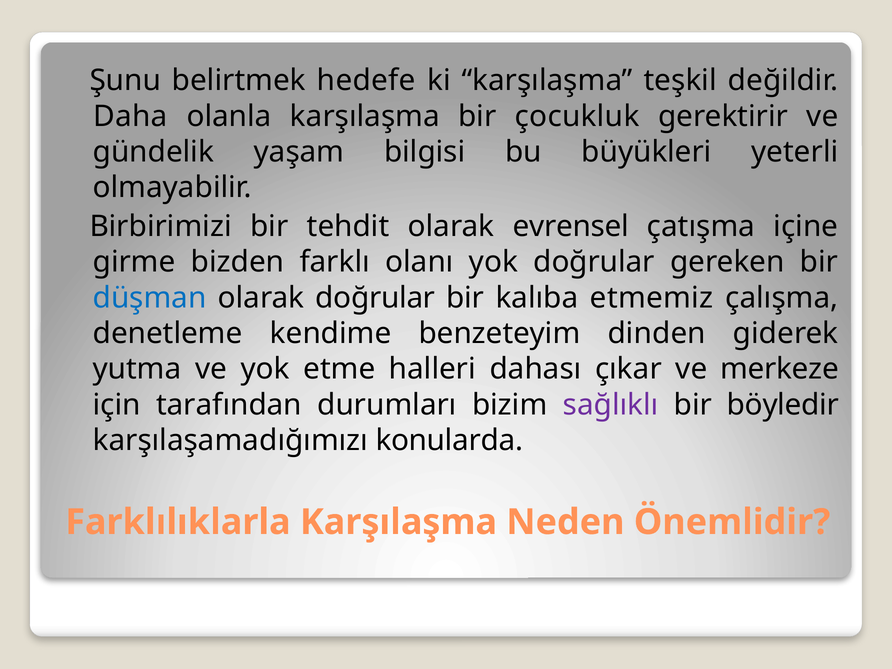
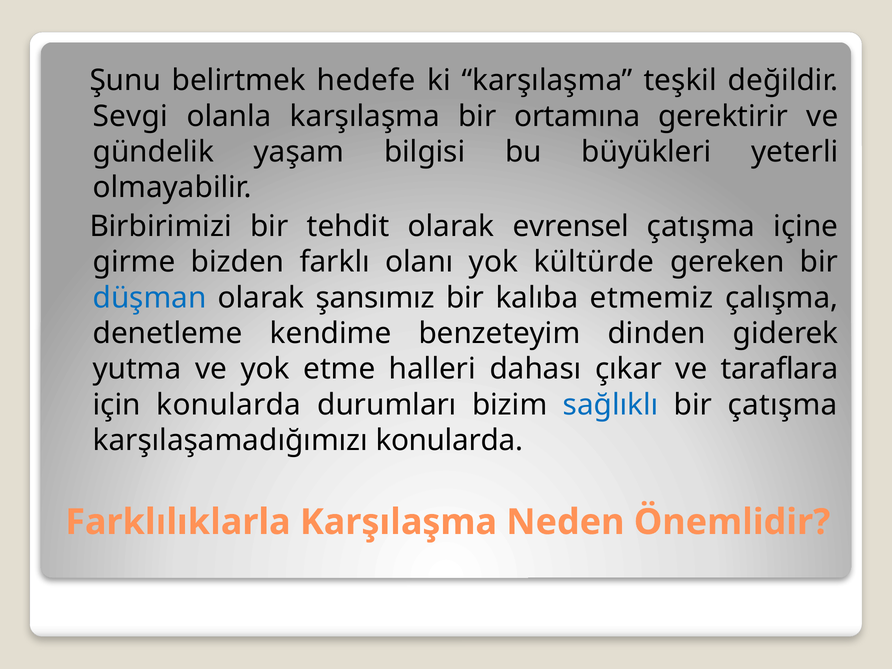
Daha: Daha -> Sevgi
çocukluk: çocukluk -> ortamına
yok doğrular: doğrular -> kültürde
olarak doğrular: doğrular -> şansımız
merkeze: merkeze -> taraflara
için tarafından: tarafından -> konularda
sağlıklı colour: purple -> blue
bir böyledir: böyledir -> çatışma
